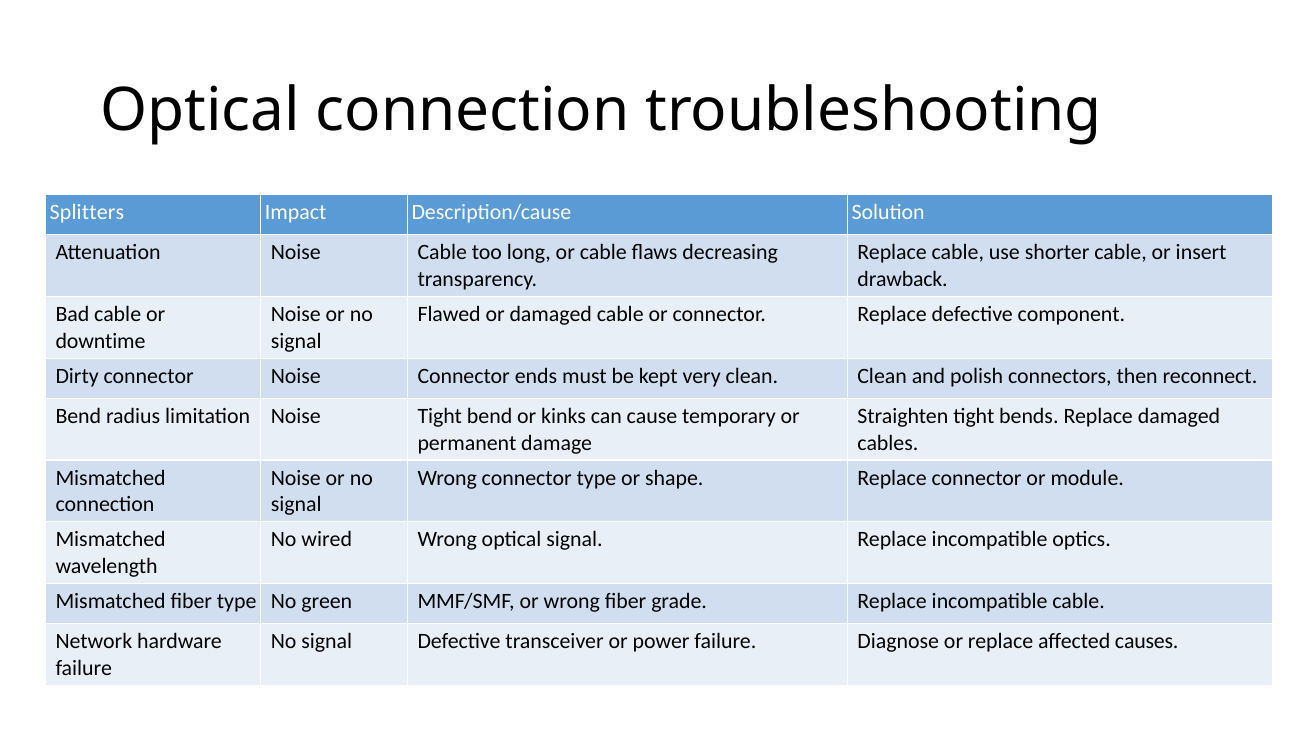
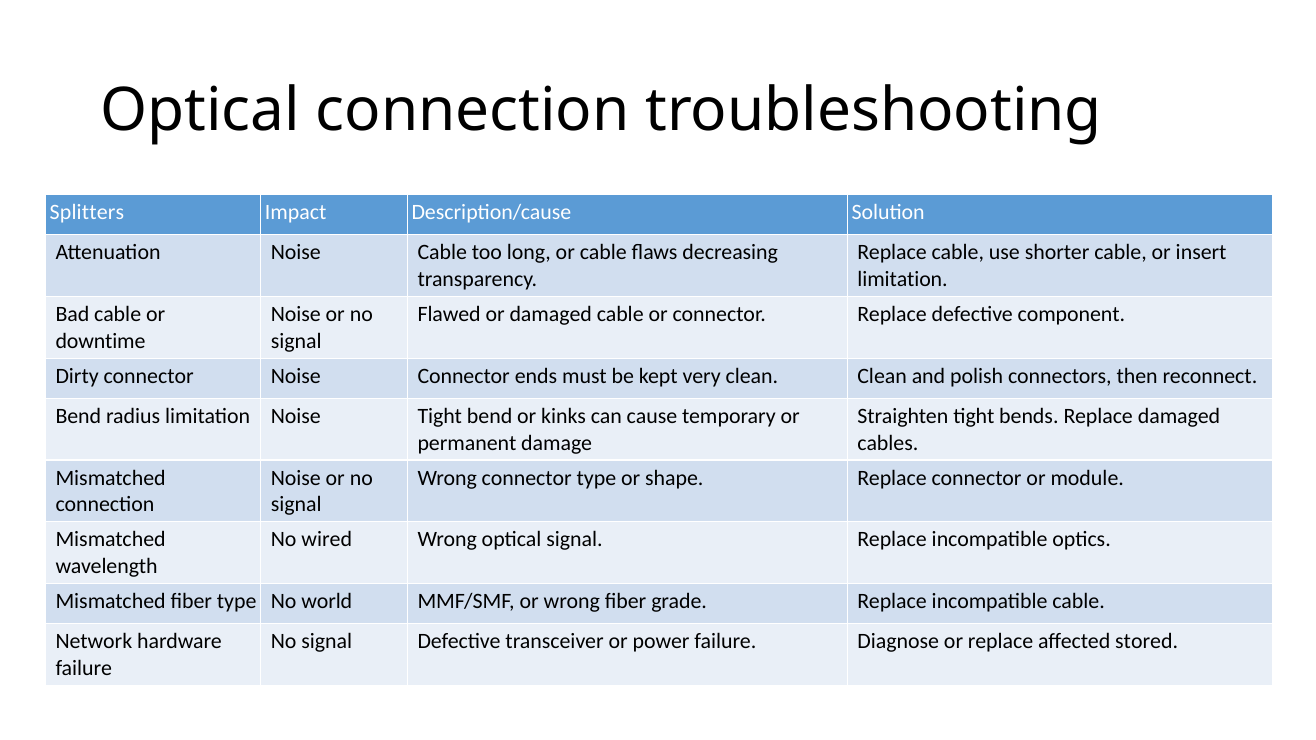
drawback at (903, 279): drawback -> limitation
green: green -> world
causes: causes -> stored
